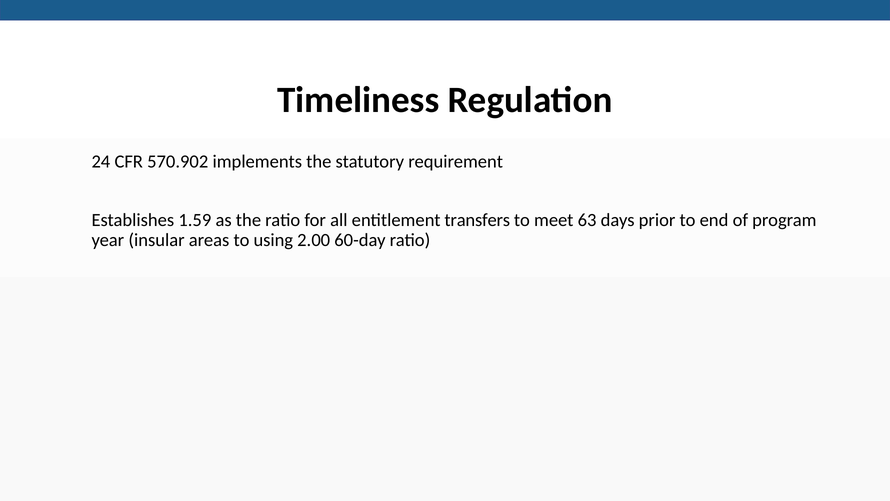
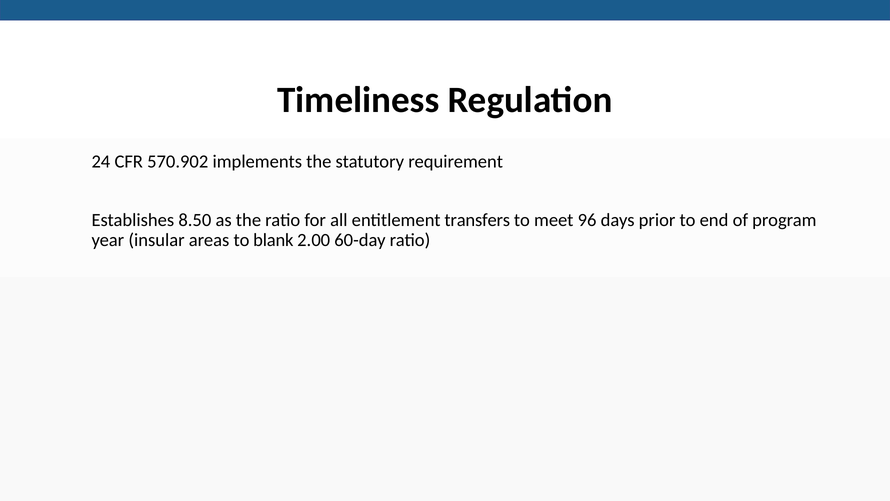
1.59: 1.59 -> 8.50
63: 63 -> 96
using: using -> blank
